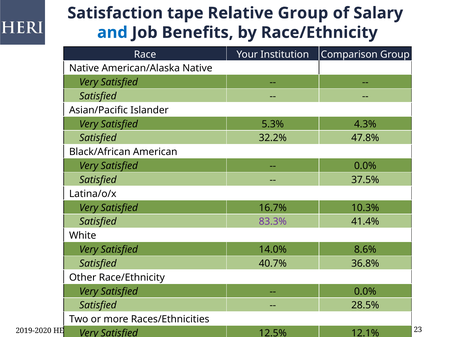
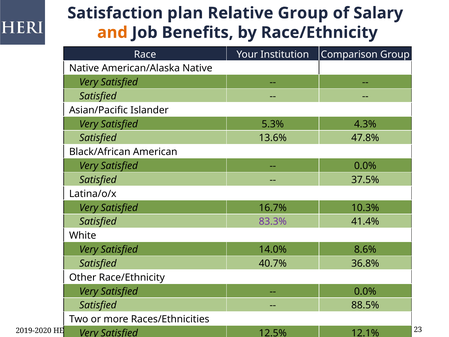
tape: tape -> plan
and colour: blue -> orange
32.2%: 32.2% -> 13.6%
28.5%: 28.5% -> 88.5%
